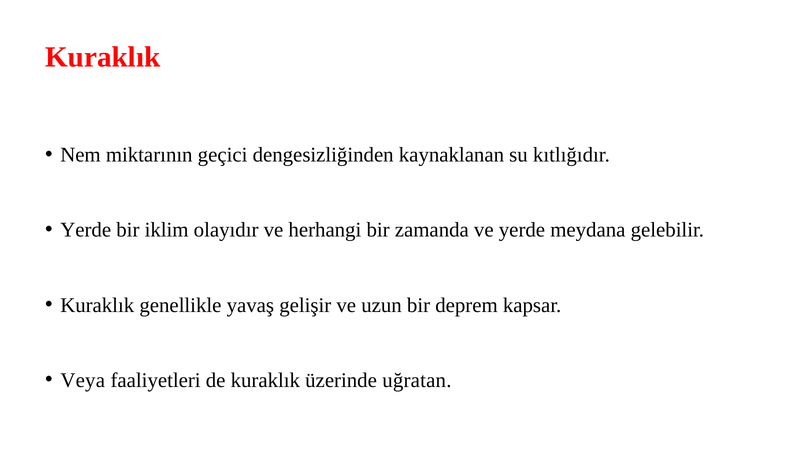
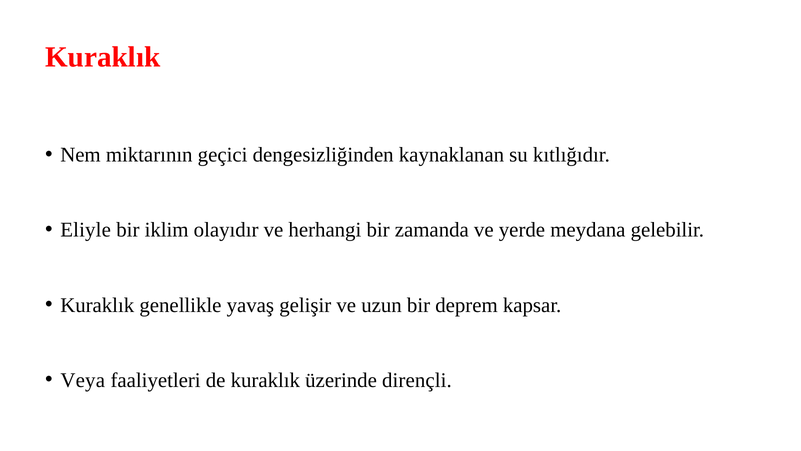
Yerde at (86, 230): Yerde -> Eliyle
uğratan: uğratan -> dirençli
